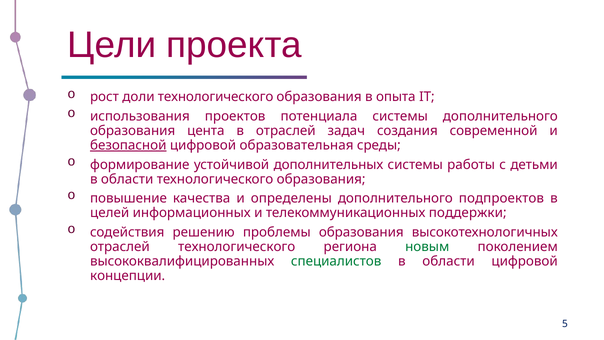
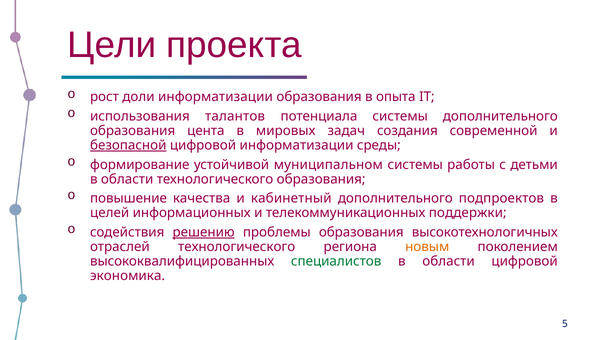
доли технологического: технологического -> информатизации
проектов: проектов -> талантов
в отраслей: отраслей -> мировых
цифровой образовательная: образовательная -> информатизации
дополнительных: дополнительных -> муниципальном
определены: определены -> кабинетный
решению underline: none -> present
новым colour: green -> orange
концепции: концепции -> экономика
